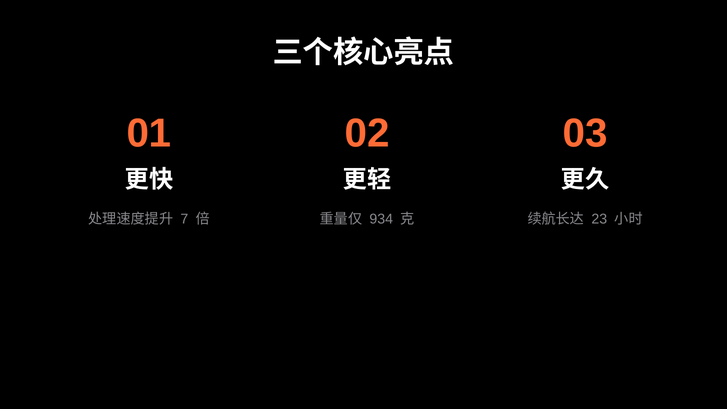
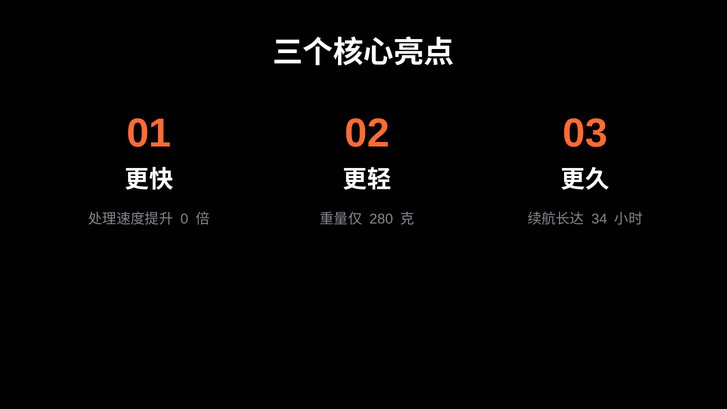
7: 7 -> 0
934: 934 -> 280
23: 23 -> 34
